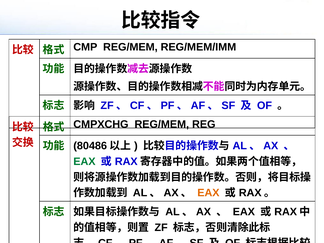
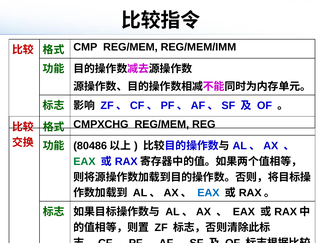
EAX at (208, 193) colour: orange -> blue
